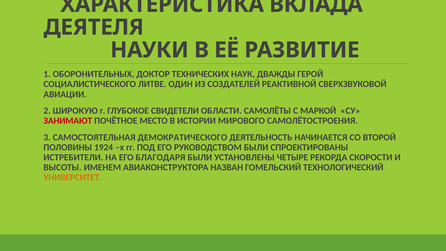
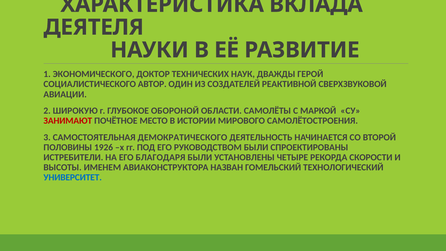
ОБОРОНИТЕЛЬНЫХ: ОБОРОНИТЕЛЬНЫХ -> ЭКОНОМИЧЕСКОГО
ЛИТВЕ: ЛИТВЕ -> АВТОР
СВИДЕТЕЛИ: СВИДЕТЕЛИ -> ОБОРОНОЙ
1924: 1924 -> 1926
УНИВЕРСИТЕТ colour: orange -> blue
